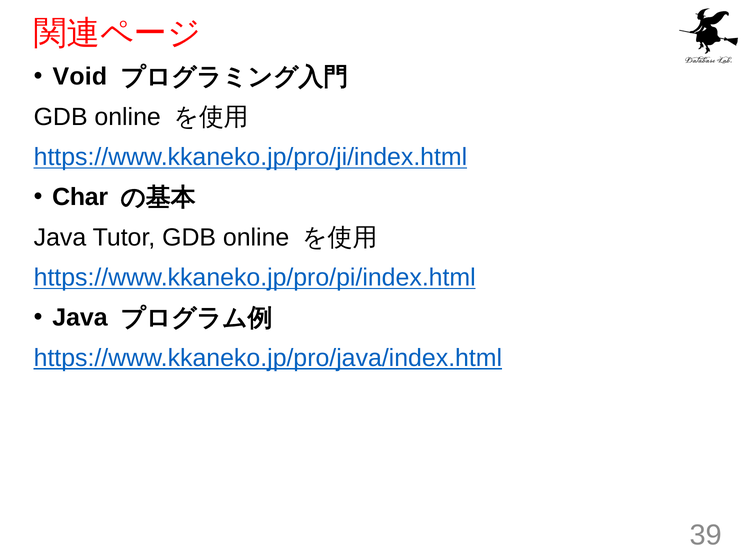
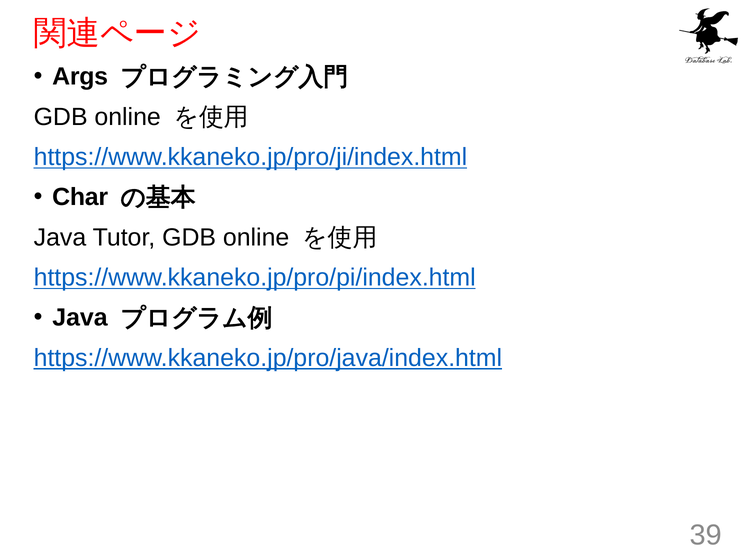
Void: Void -> Args
